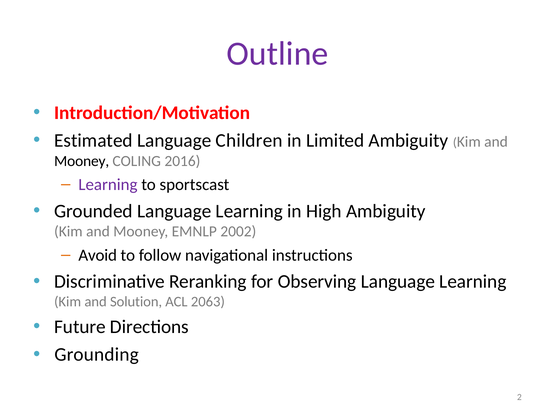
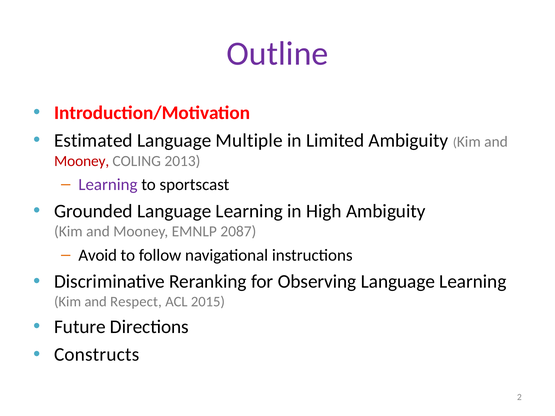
Children: Children -> Multiple
Mooney at (82, 161) colour: black -> red
2016: 2016 -> 2013
2002: 2002 -> 2087
Solution: Solution -> Respect
2063: 2063 -> 2015
Grounding: Grounding -> Constructs
